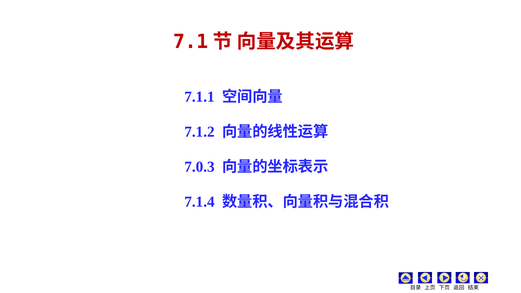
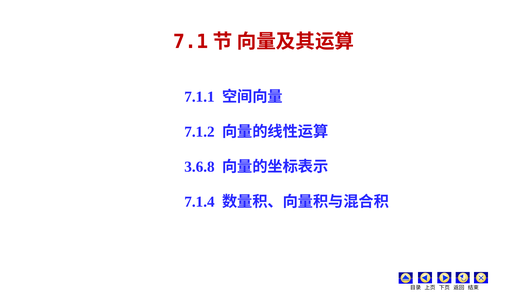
7.0.3: 7.0.3 -> 3.6.8
